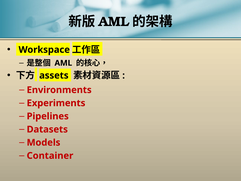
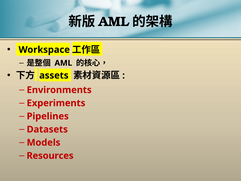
Container: Container -> Resources
